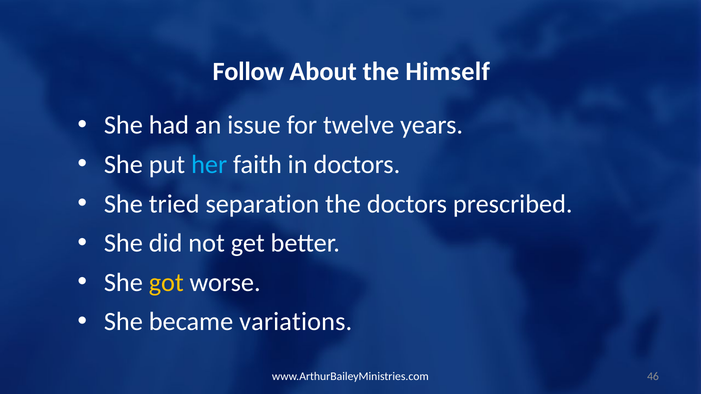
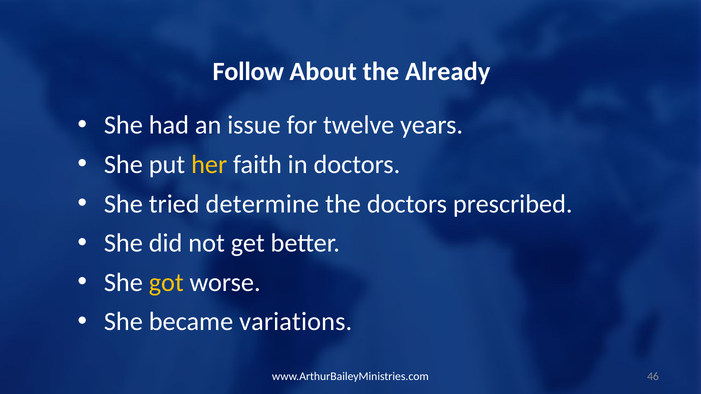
Himself: Himself -> Already
her colour: light blue -> yellow
separation: separation -> determine
